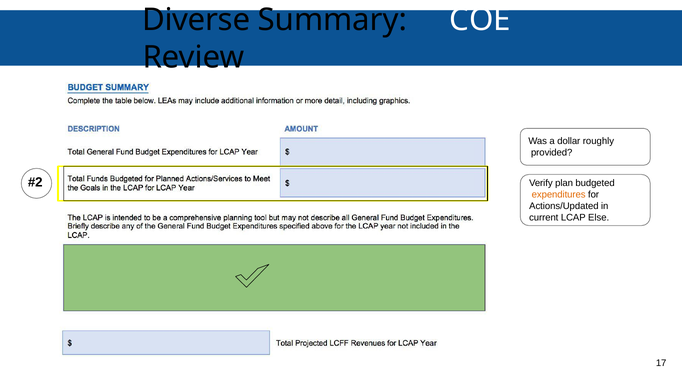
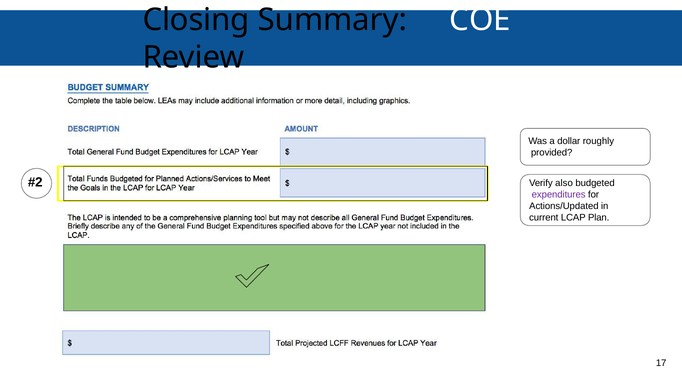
Diverse: Diverse -> Closing
plan: plan -> also
expenditures colour: orange -> purple
Else: Else -> Plan
